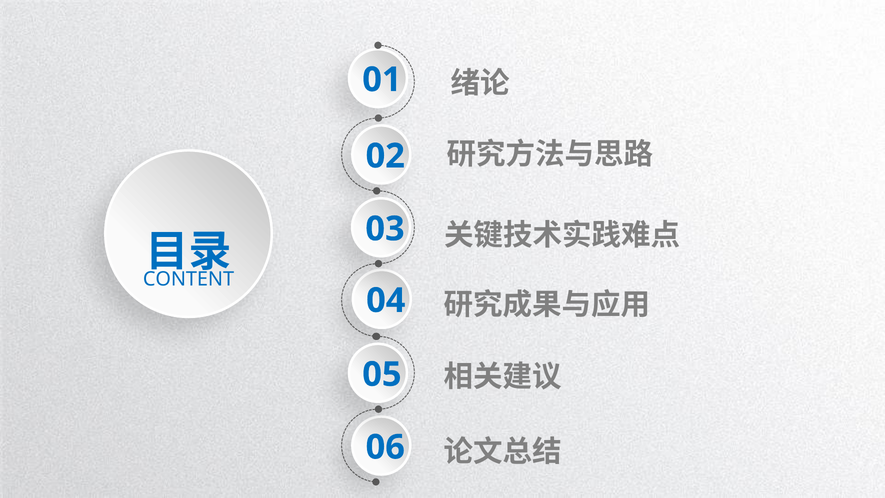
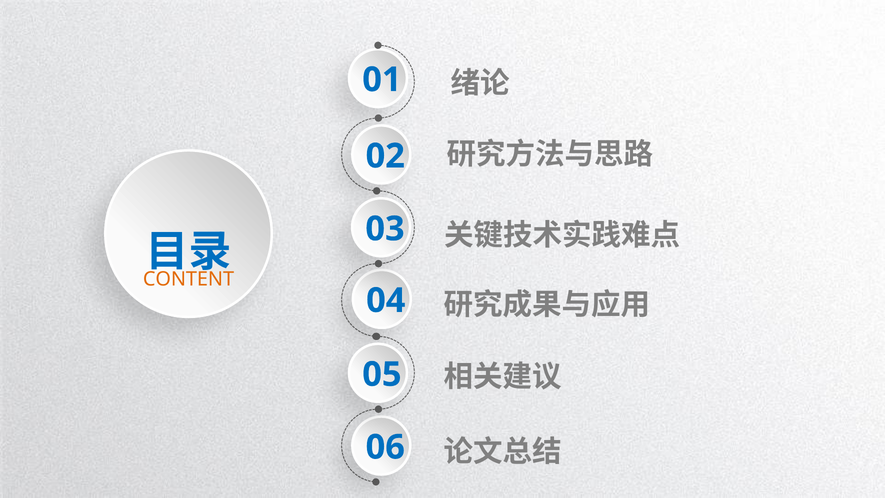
CONTENT colour: blue -> orange
